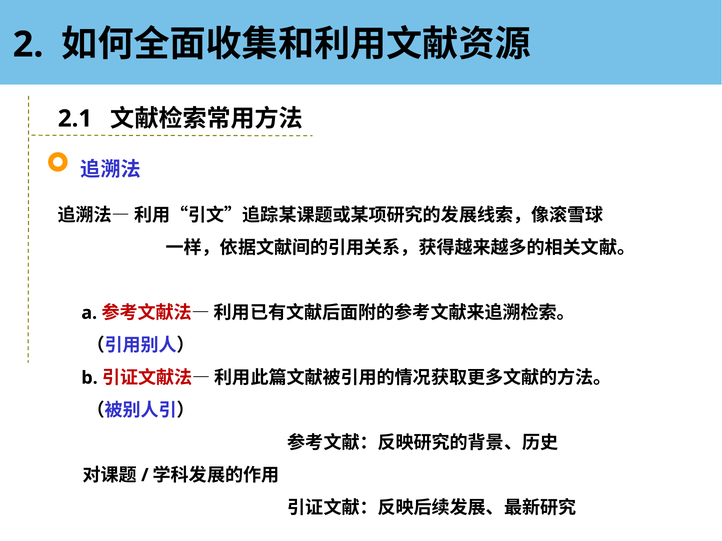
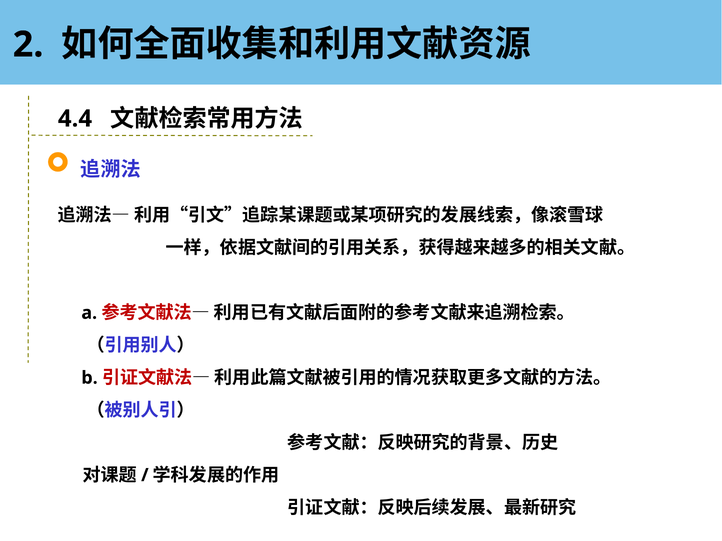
2.1: 2.1 -> 4.4
